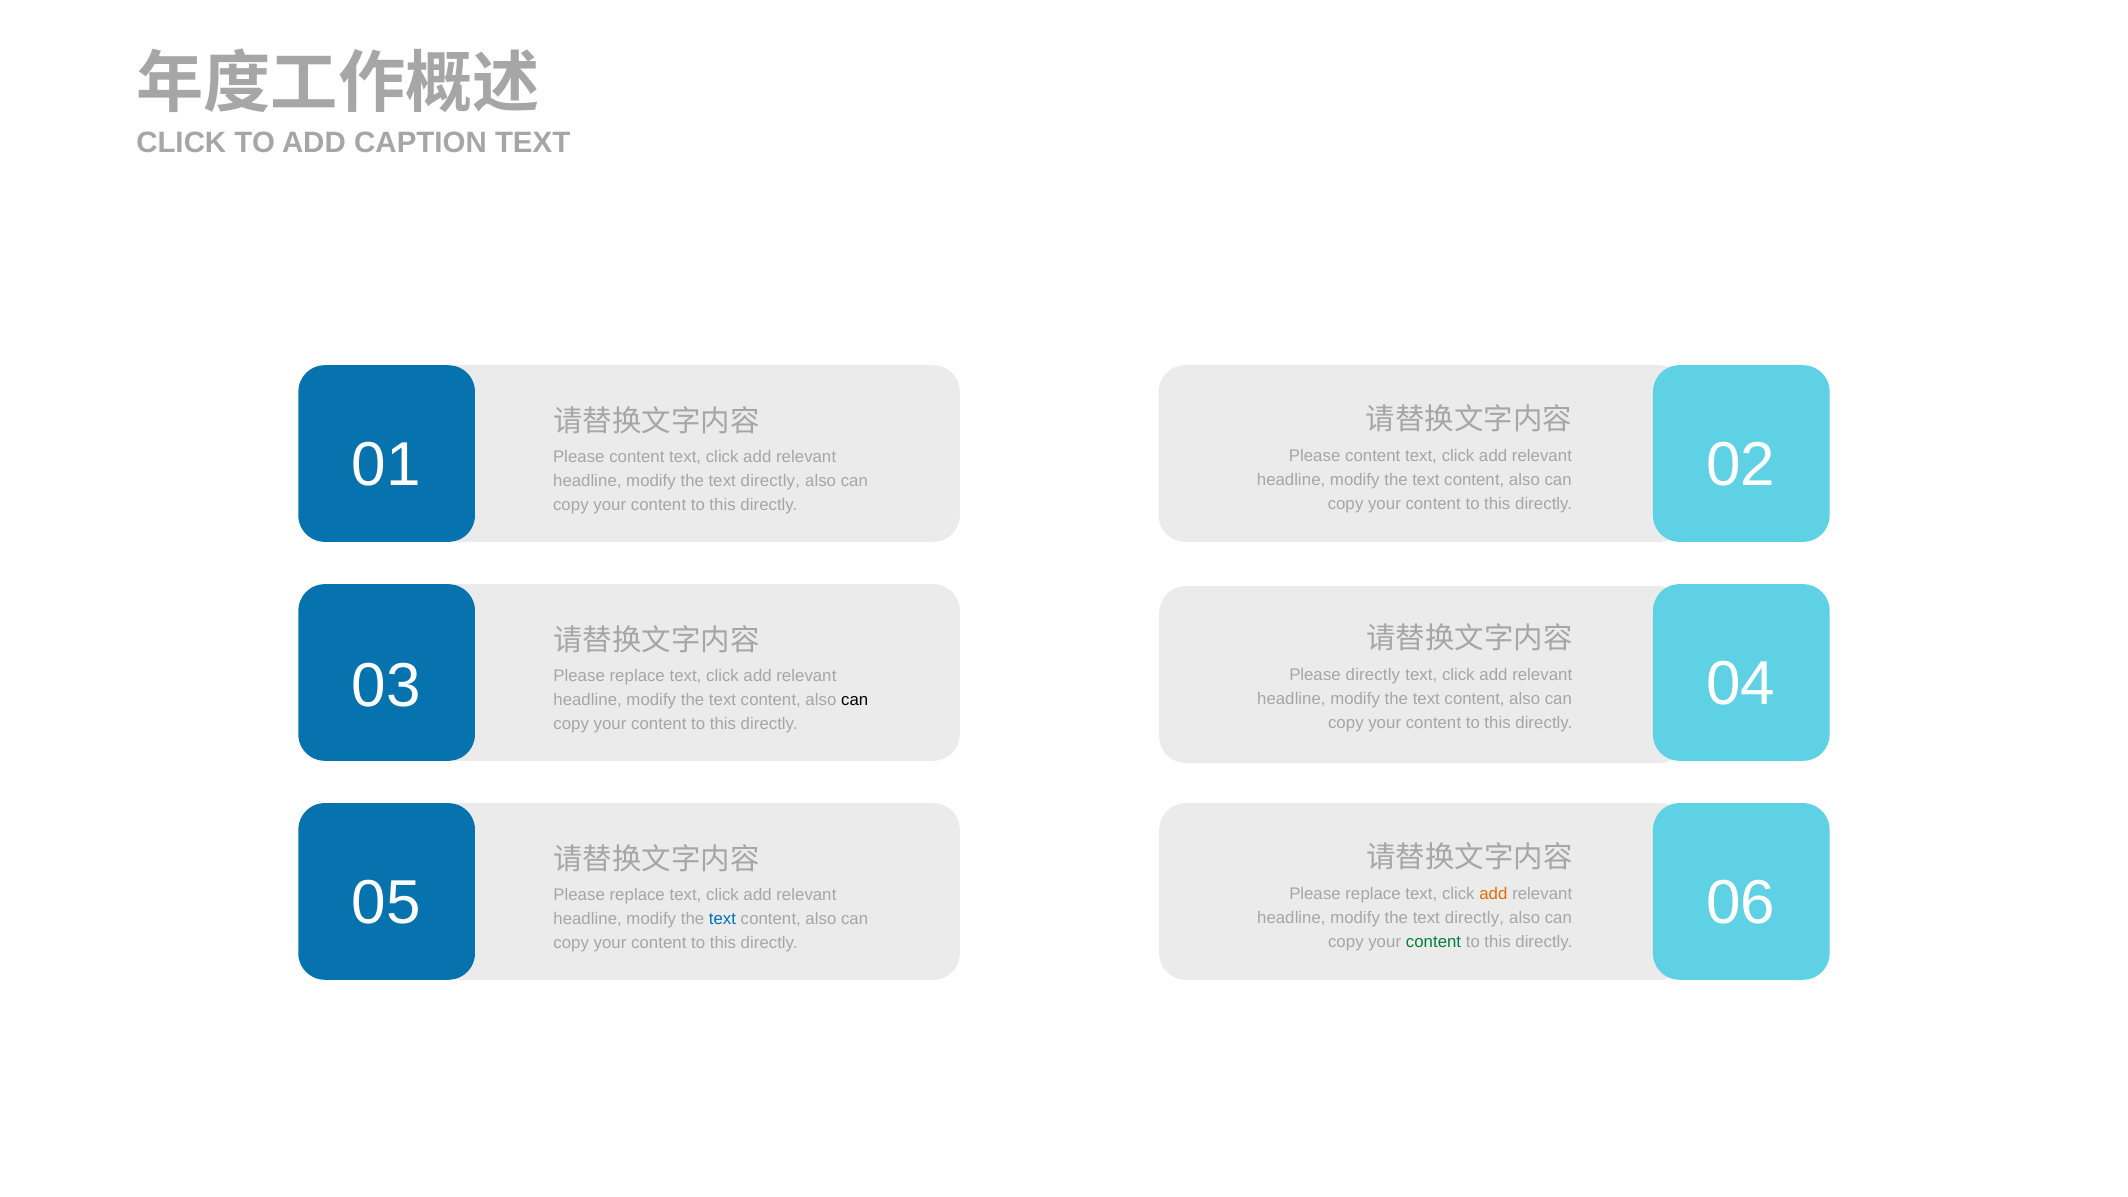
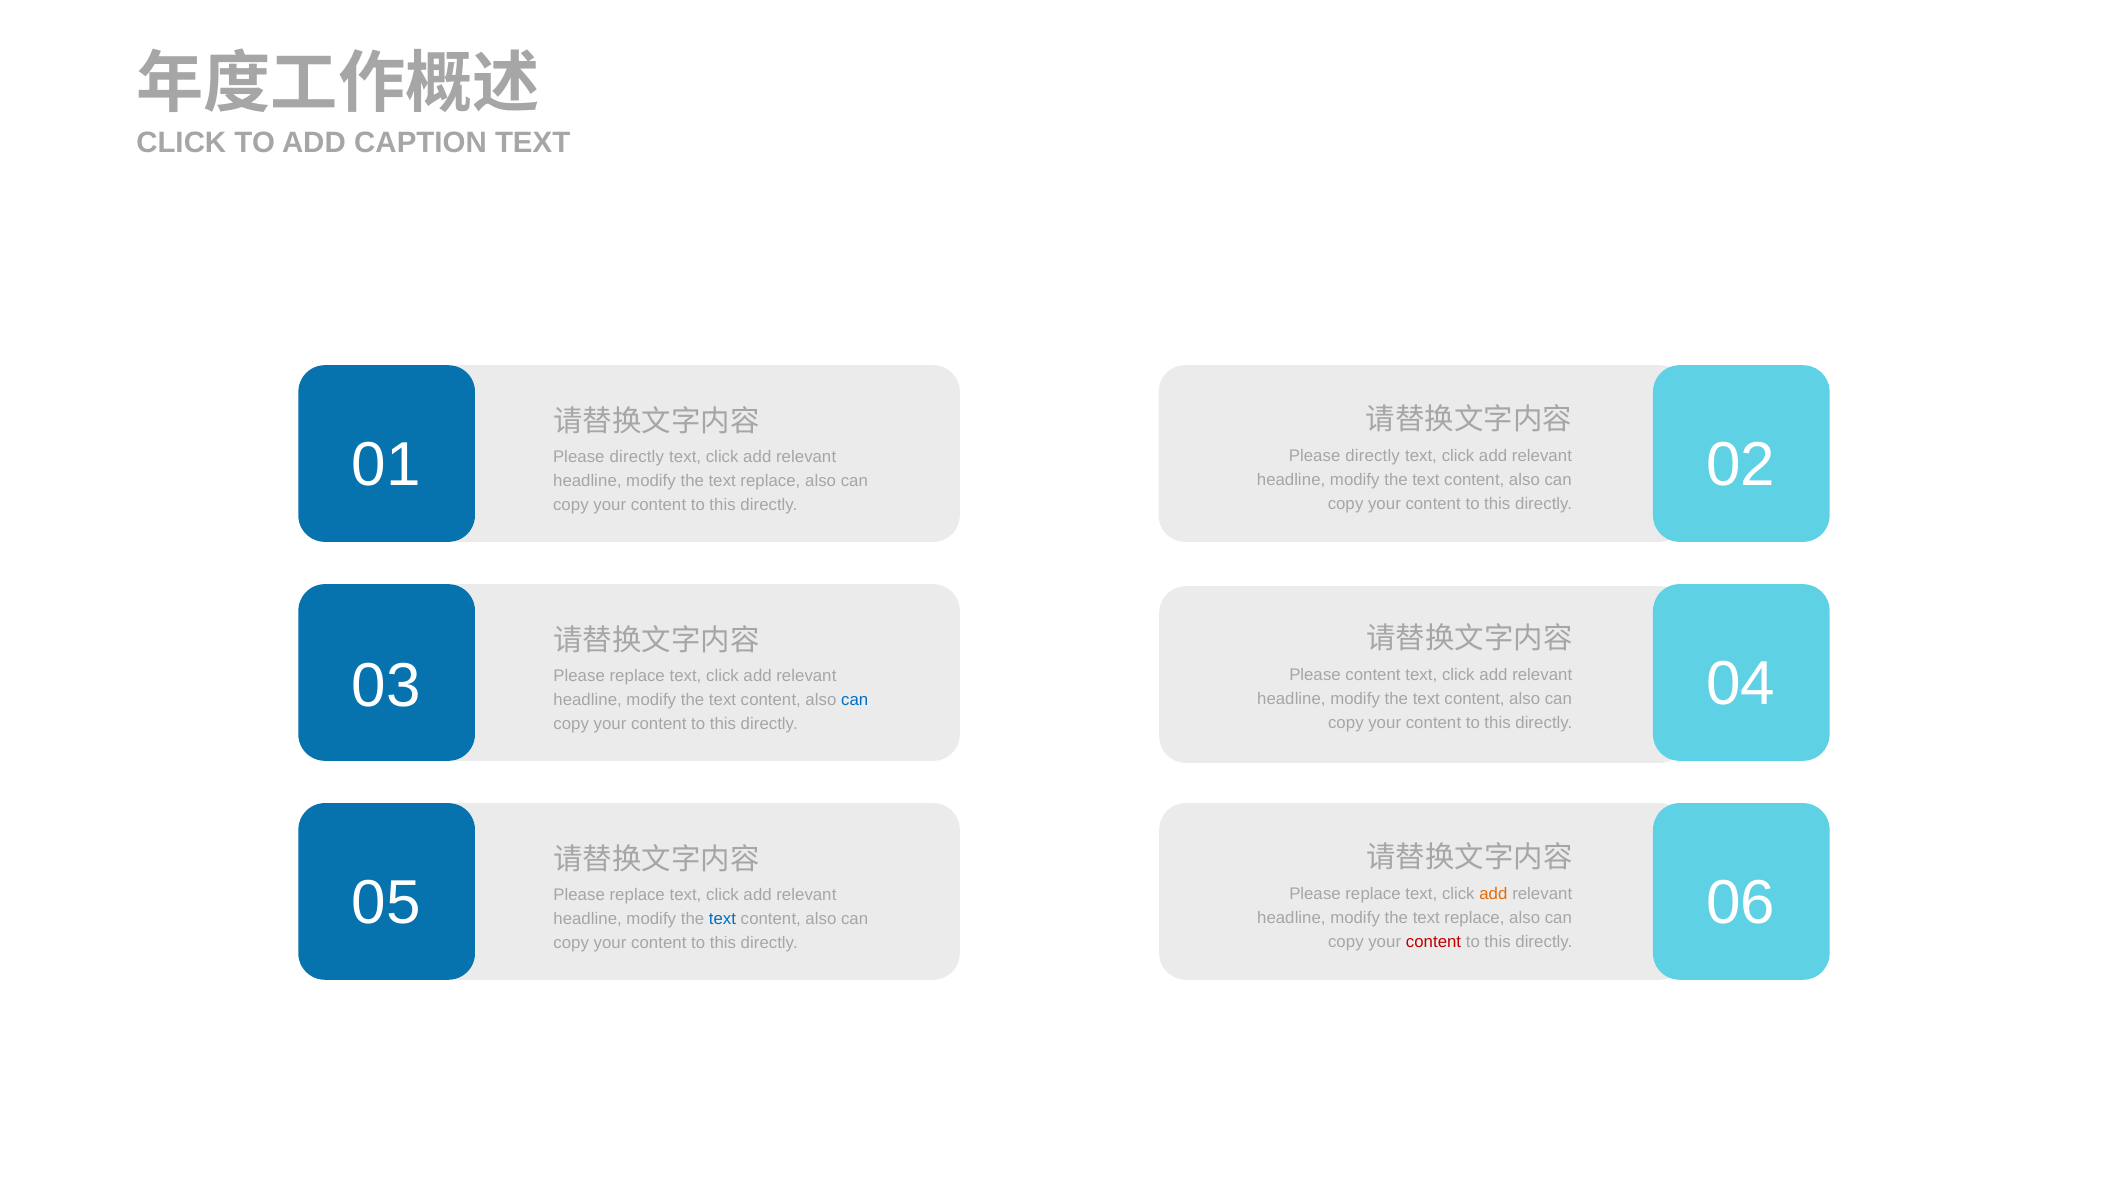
content at (1373, 456): content -> directly
content at (637, 457): content -> directly
directly at (770, 481): directly -> replace
Please directly: directly -> content
can at (855, 700) colour: black -> blue
directly at (1474, 918): directly -> replace
content at (1434, 942) colour: green -> red
